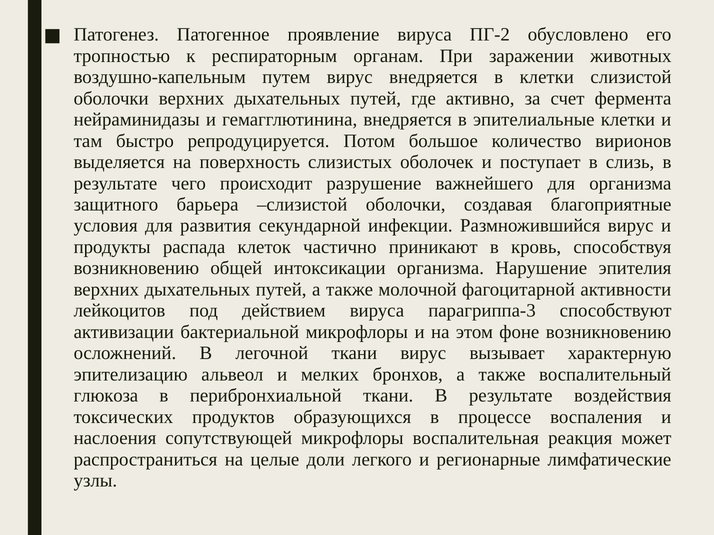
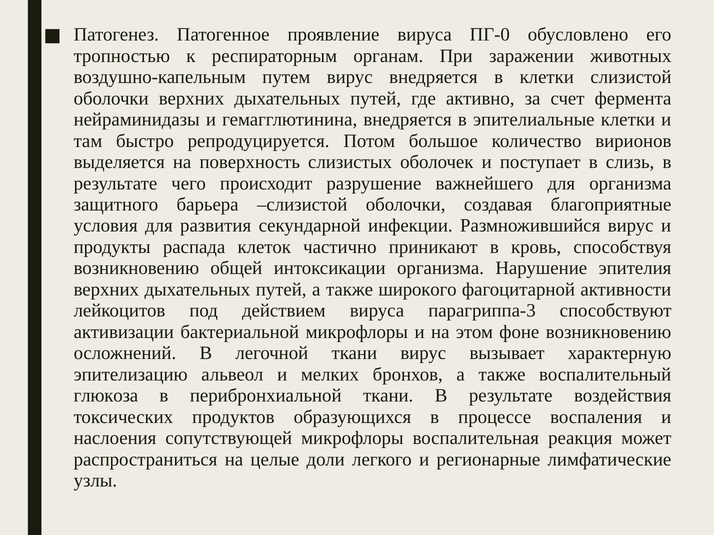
ПГ-2: ПГ-2 -> ПГ-0
молочной: молочной -> широкого
